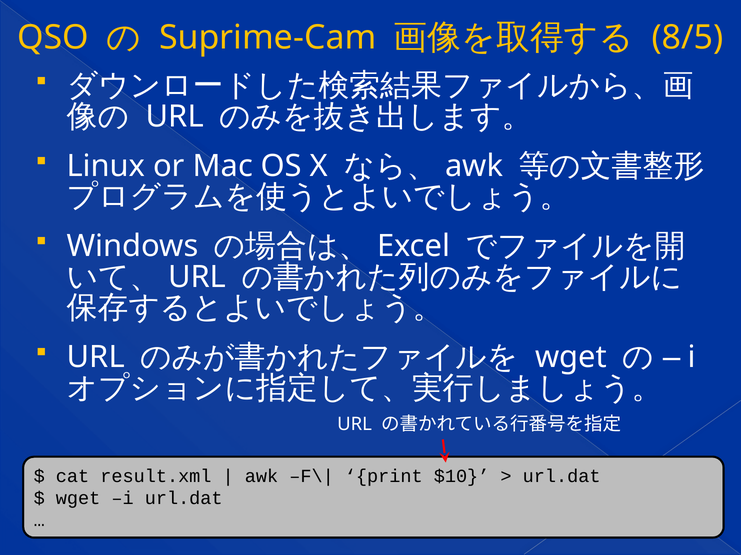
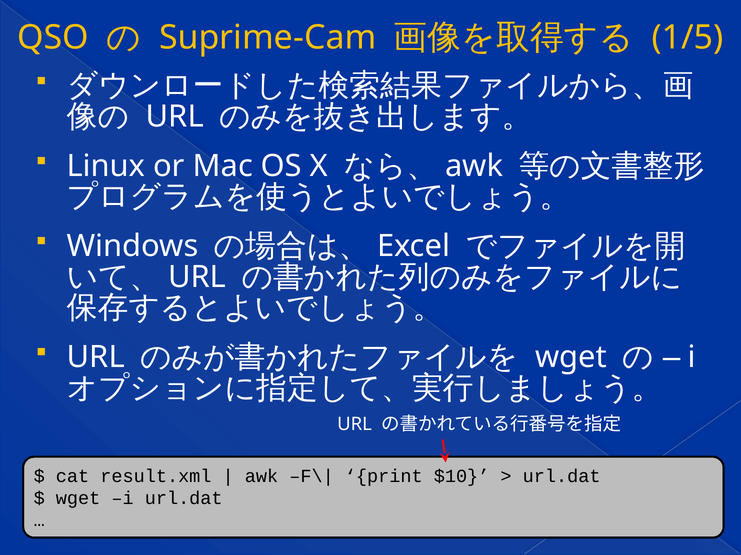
8/5: 8/5 -> 1/5
